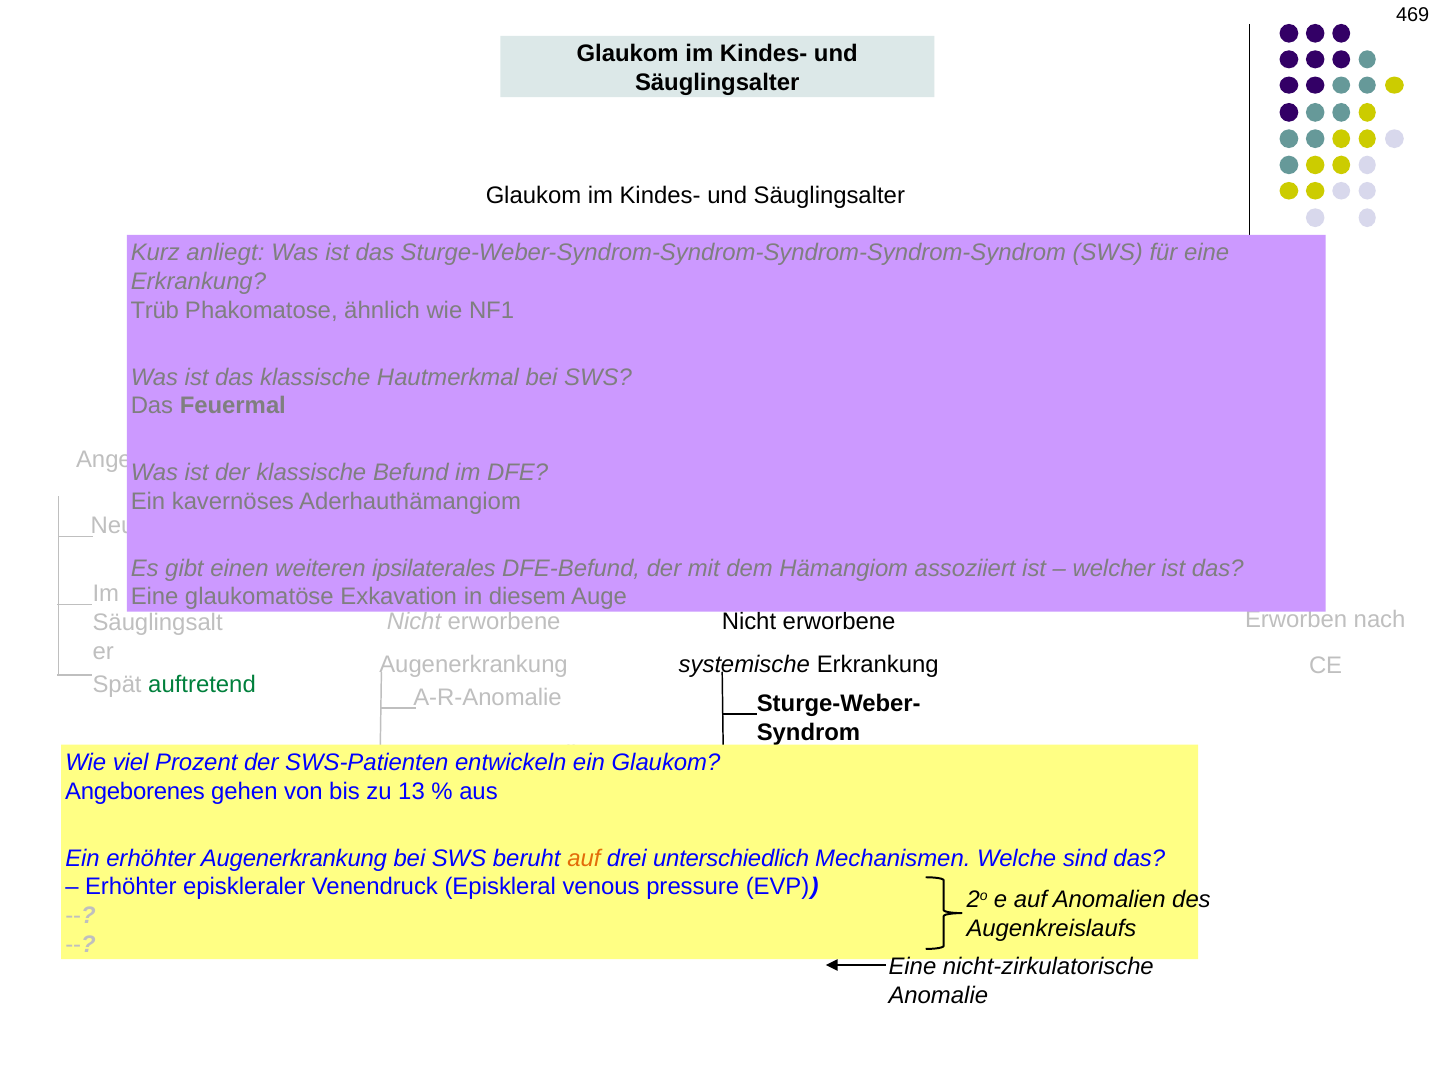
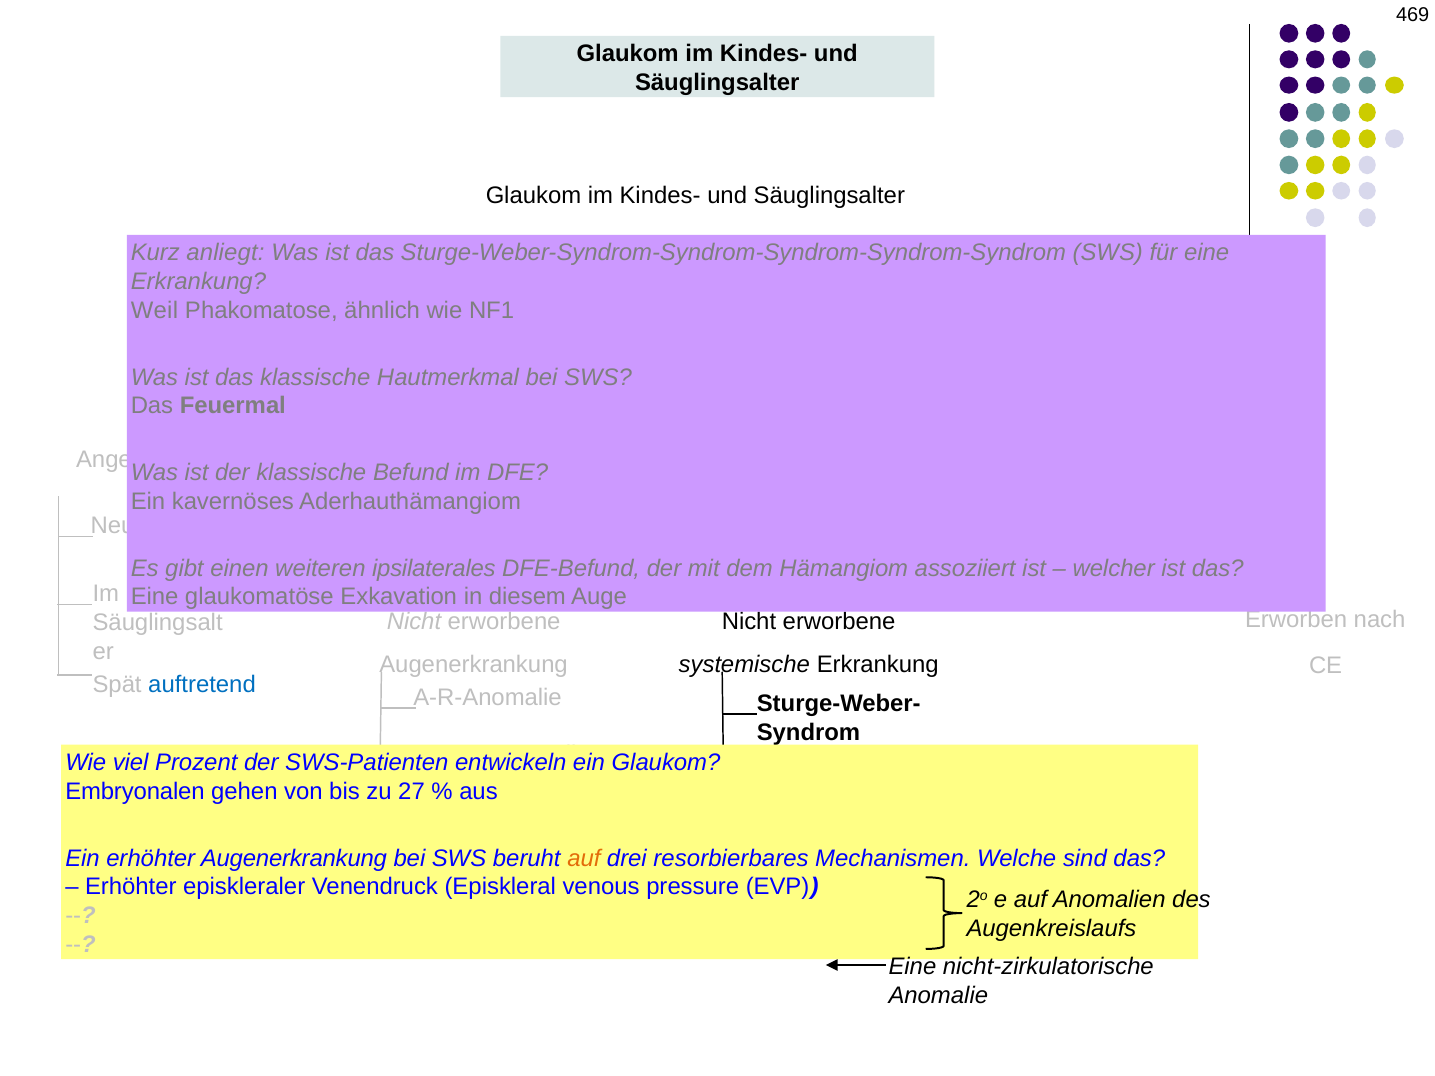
Trüb: Trüb -> Weil
auftretend colour: green -> blue
Angeborenes: Angeborenes -> Embryonalen
13: 13 -> 27
unterschiedlich: unterschiedlich -> resorbierbares
